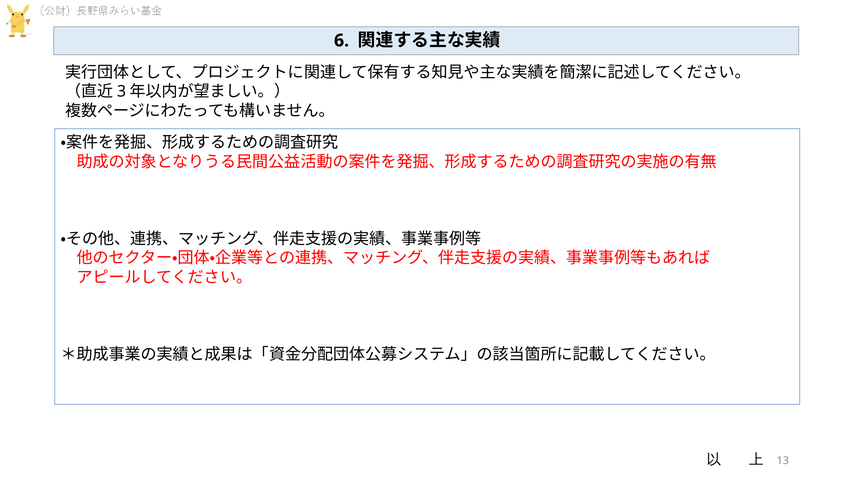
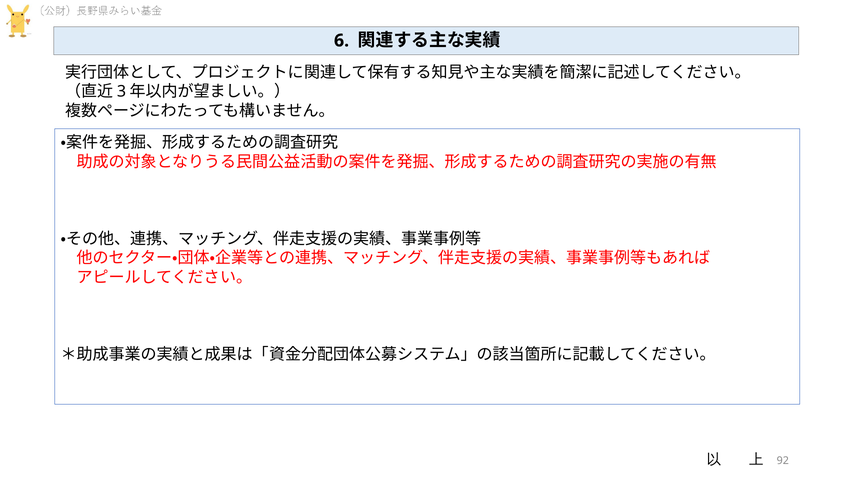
13: 13 -> 92
